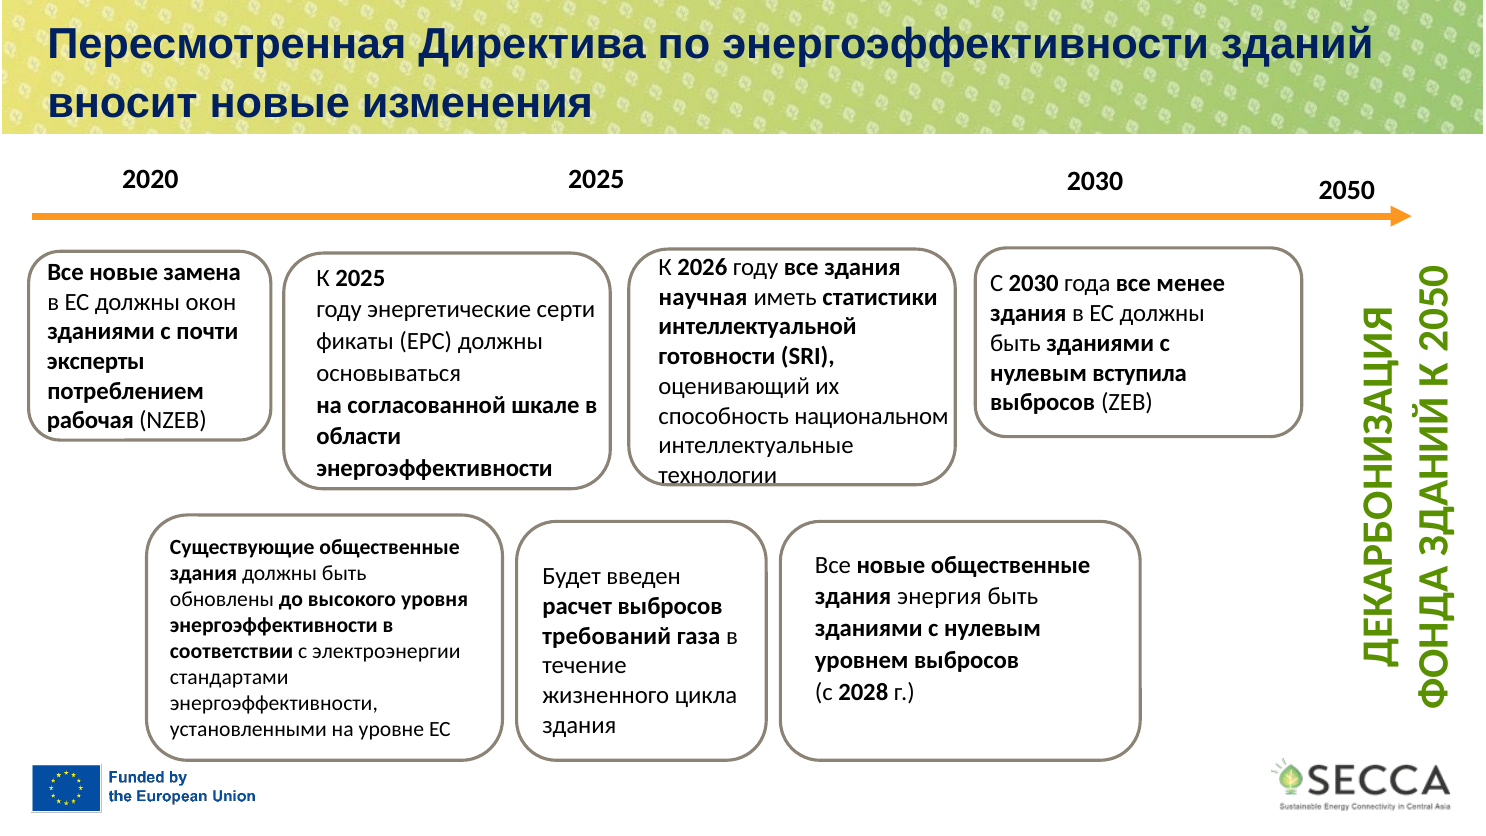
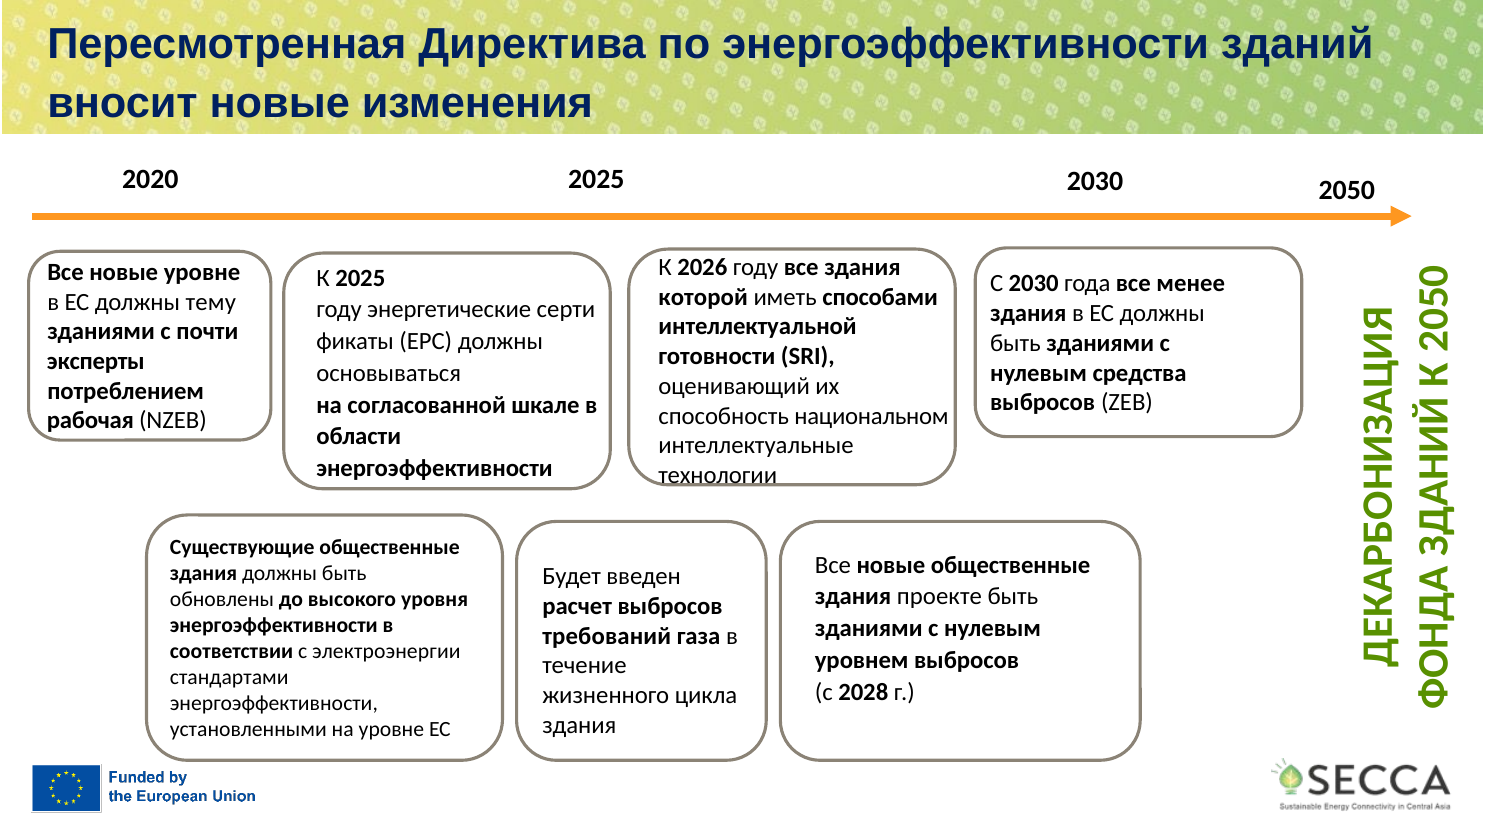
новые замена: замена -> уровне
научная: научная -> которой
статистики: статистики -> способами
окон: окон -> тему
вступила: вступила -> средства
энергия: энергия -> проекте
